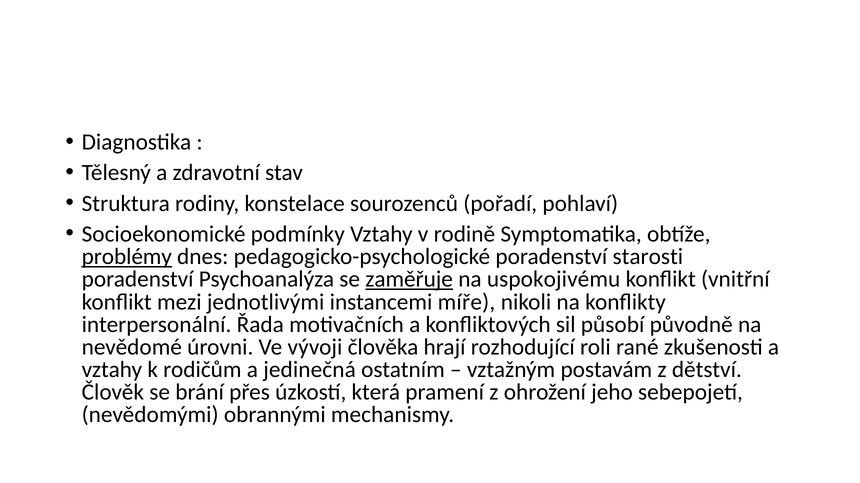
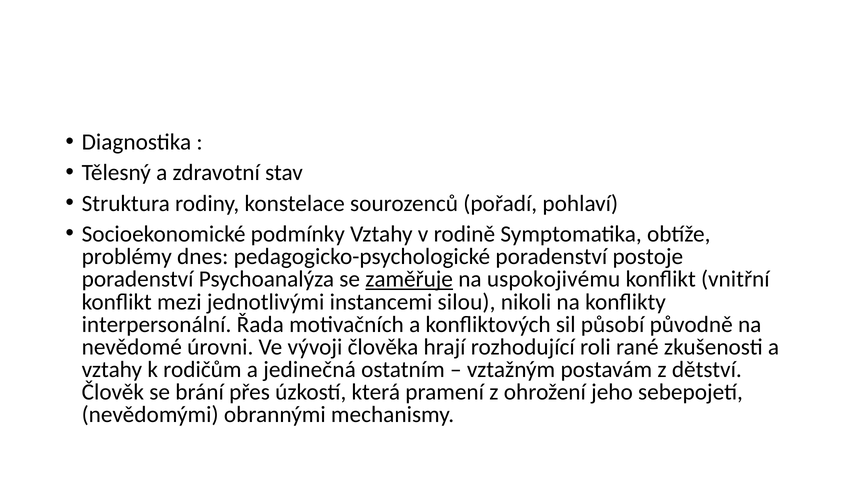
problémy underline: present -> none
starosti: starosti -> postoje
míře: míře -> silou
